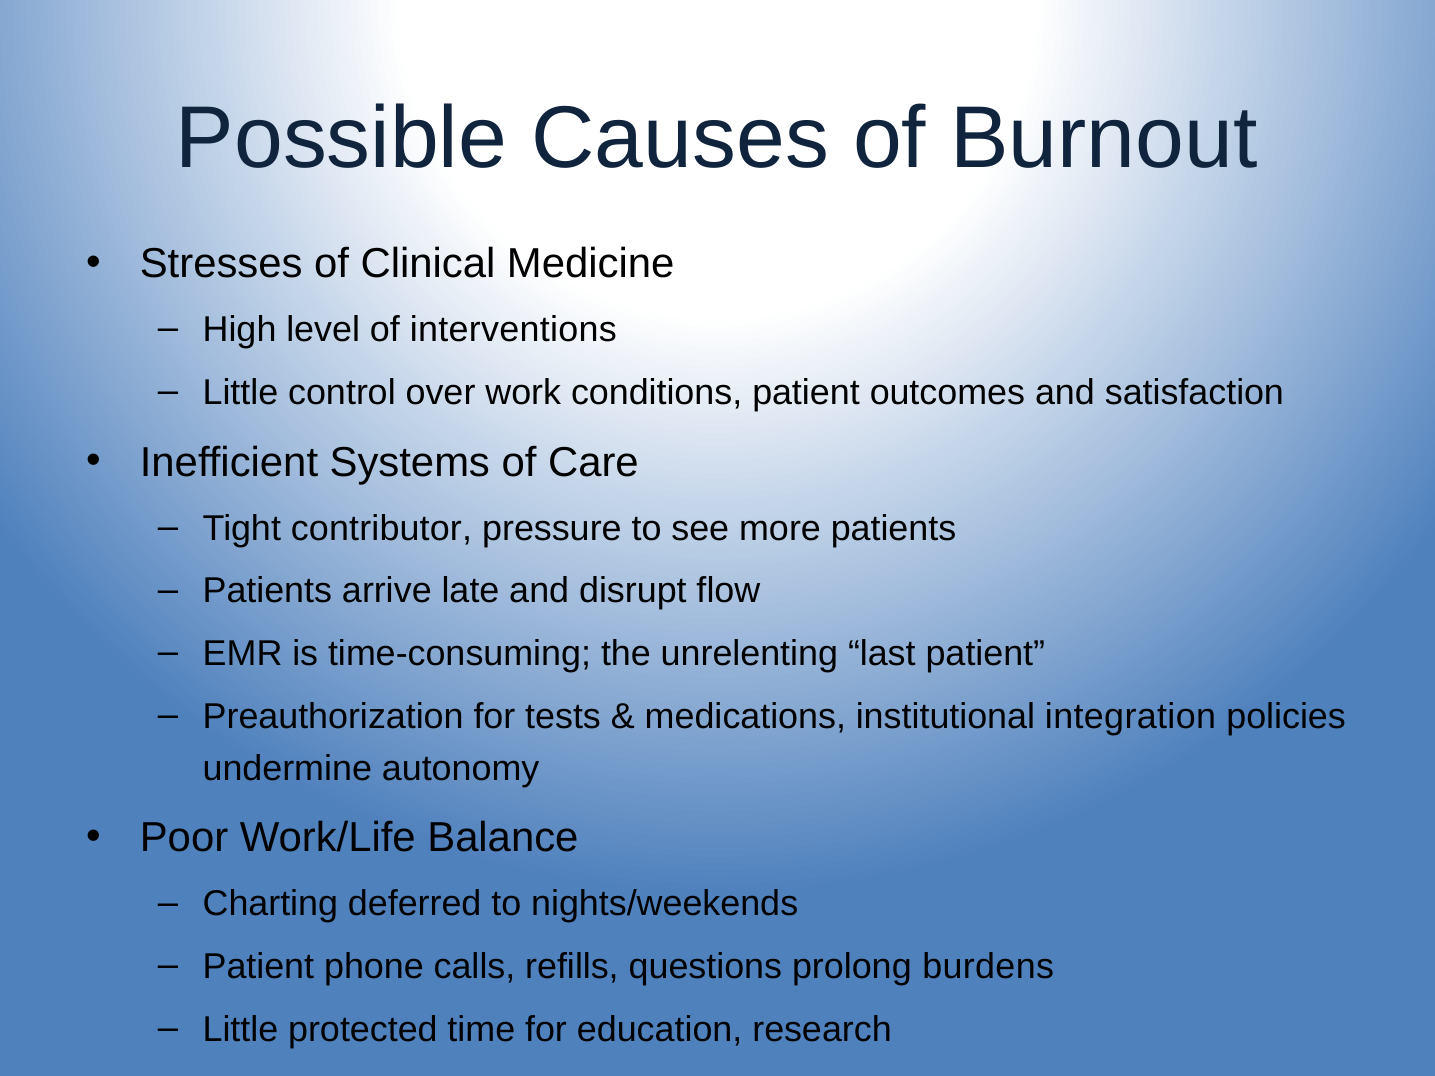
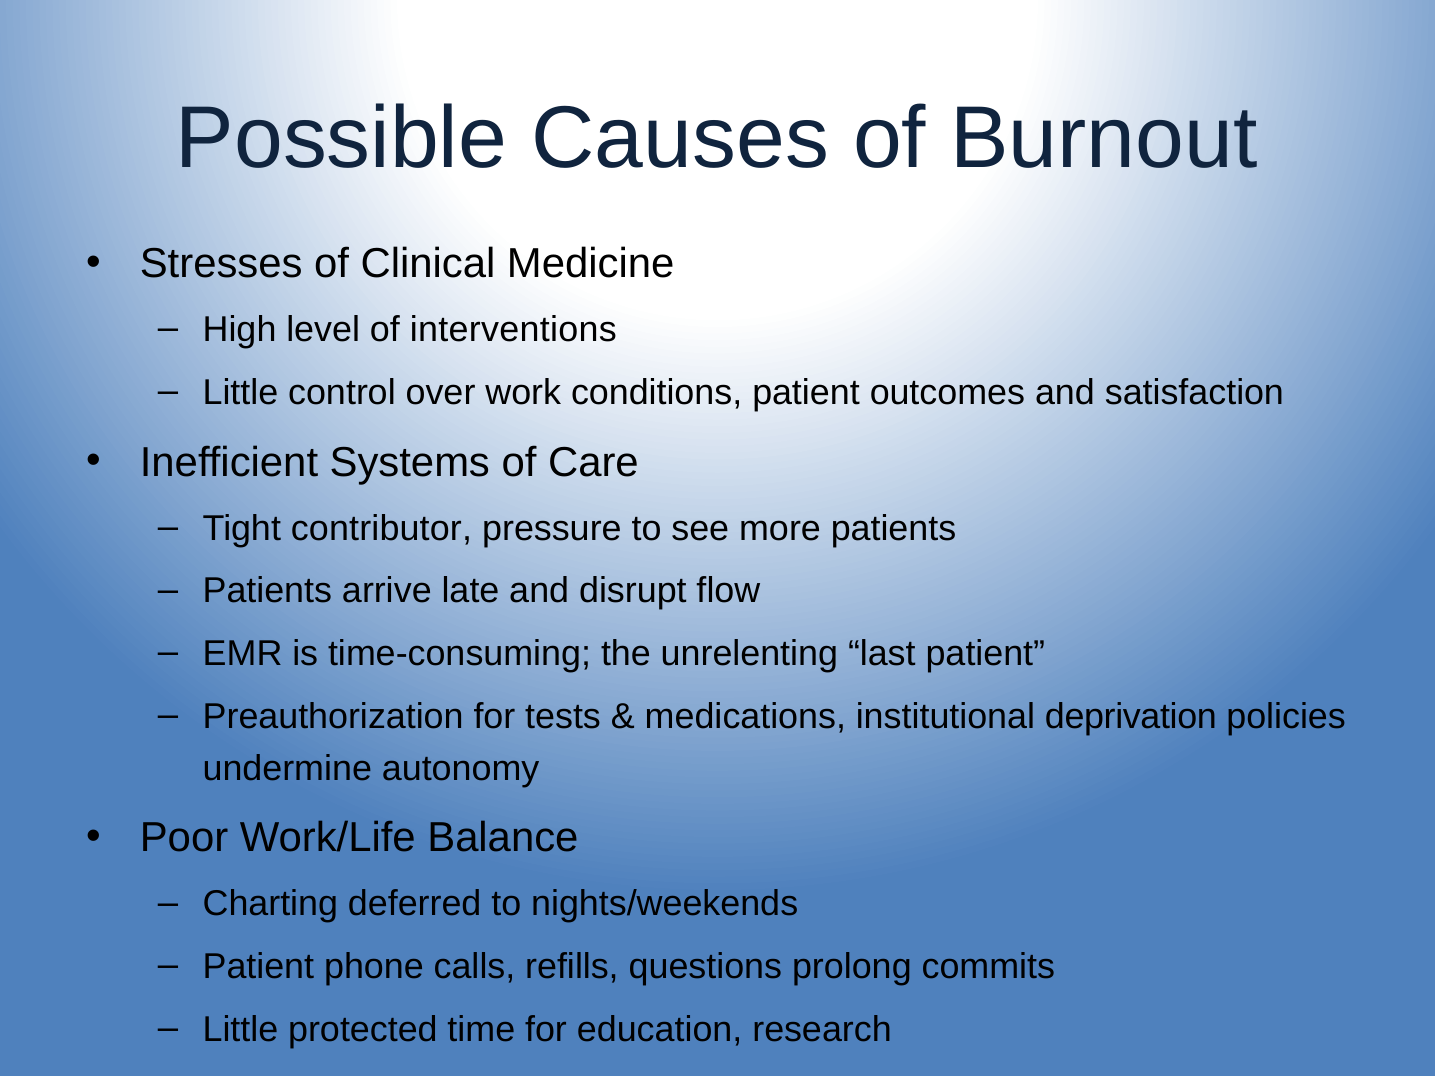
integration: integration -> deprivation
burdens: burdens -> commits
